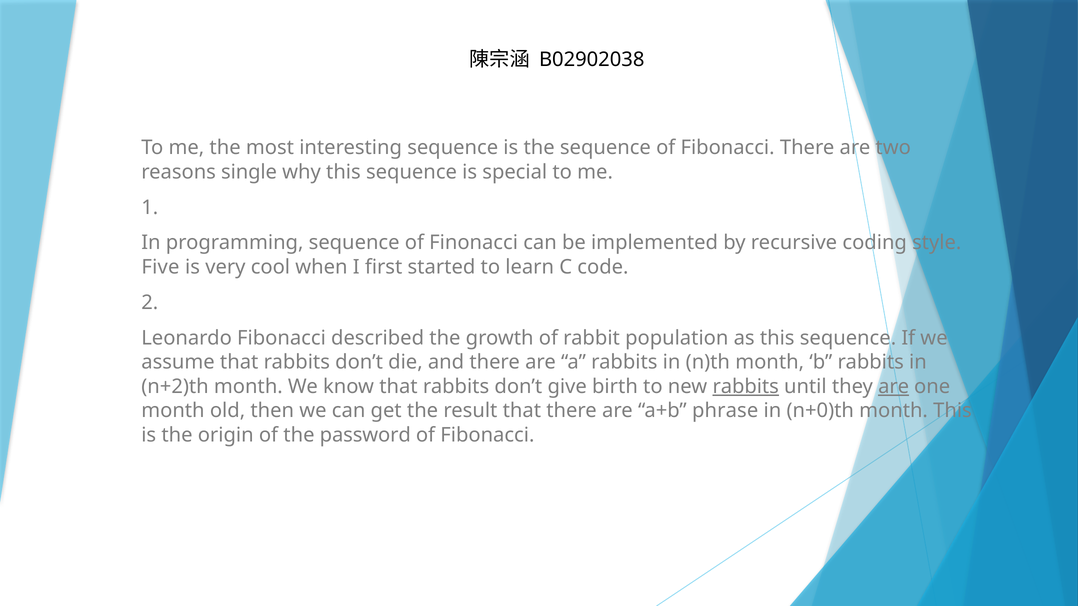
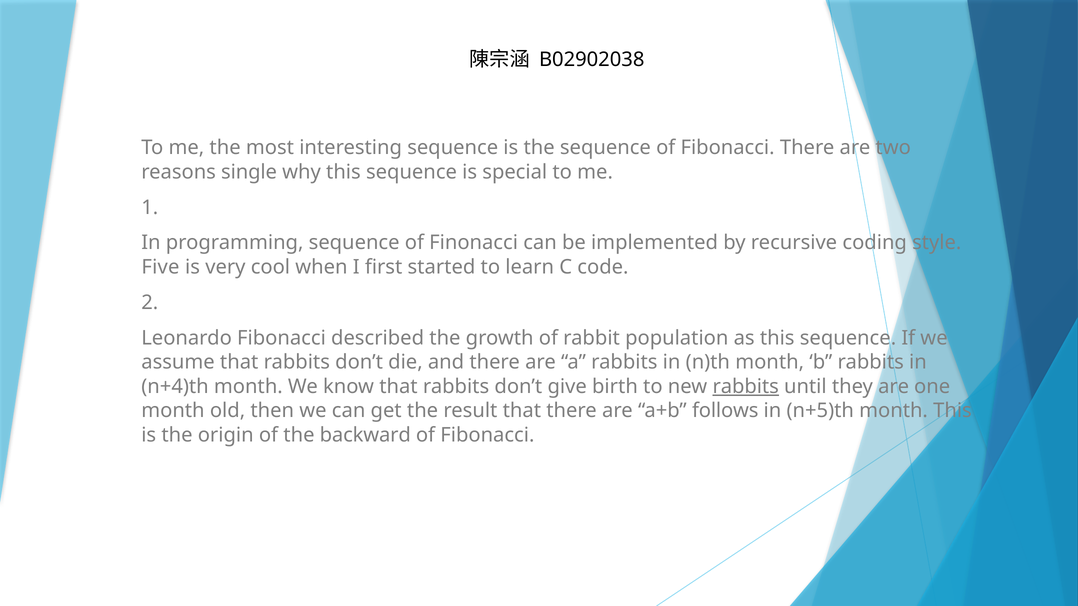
n+2)th: n+2)th -> n+4)th
are at (894, 387) underline: present -> none
phrase: phrase -> follows
n+0)th: n+0)th -> n+5)th
password: password -> backward
